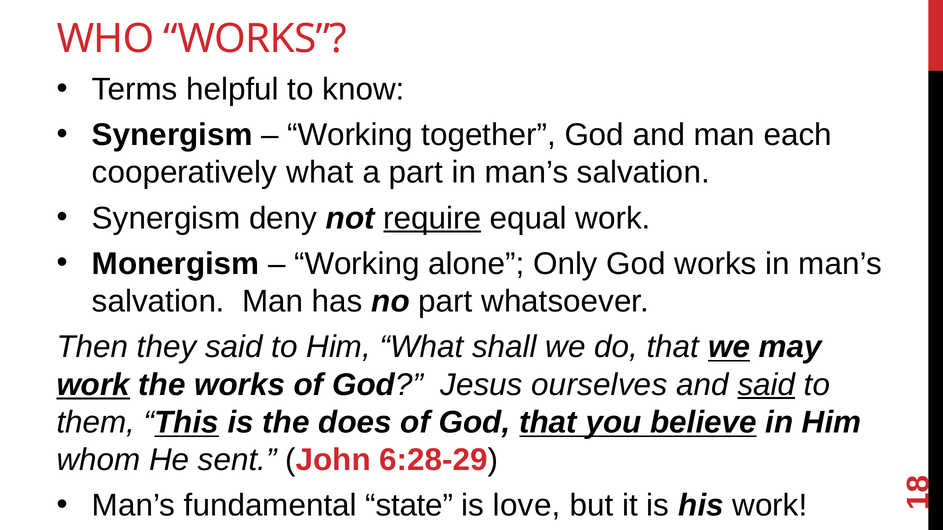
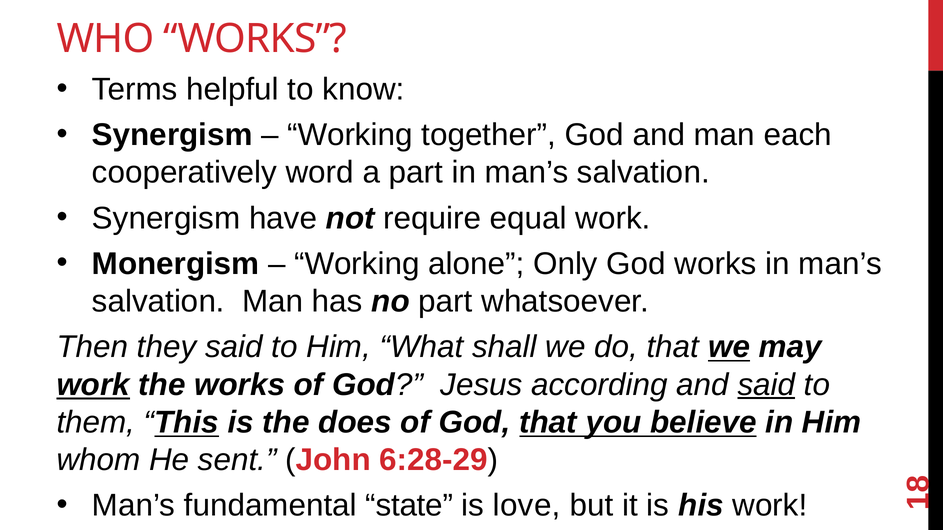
cooperatively what: what -> word
deny: deny -> have
require underline: present -> none
ourselves: ourselves -> according
